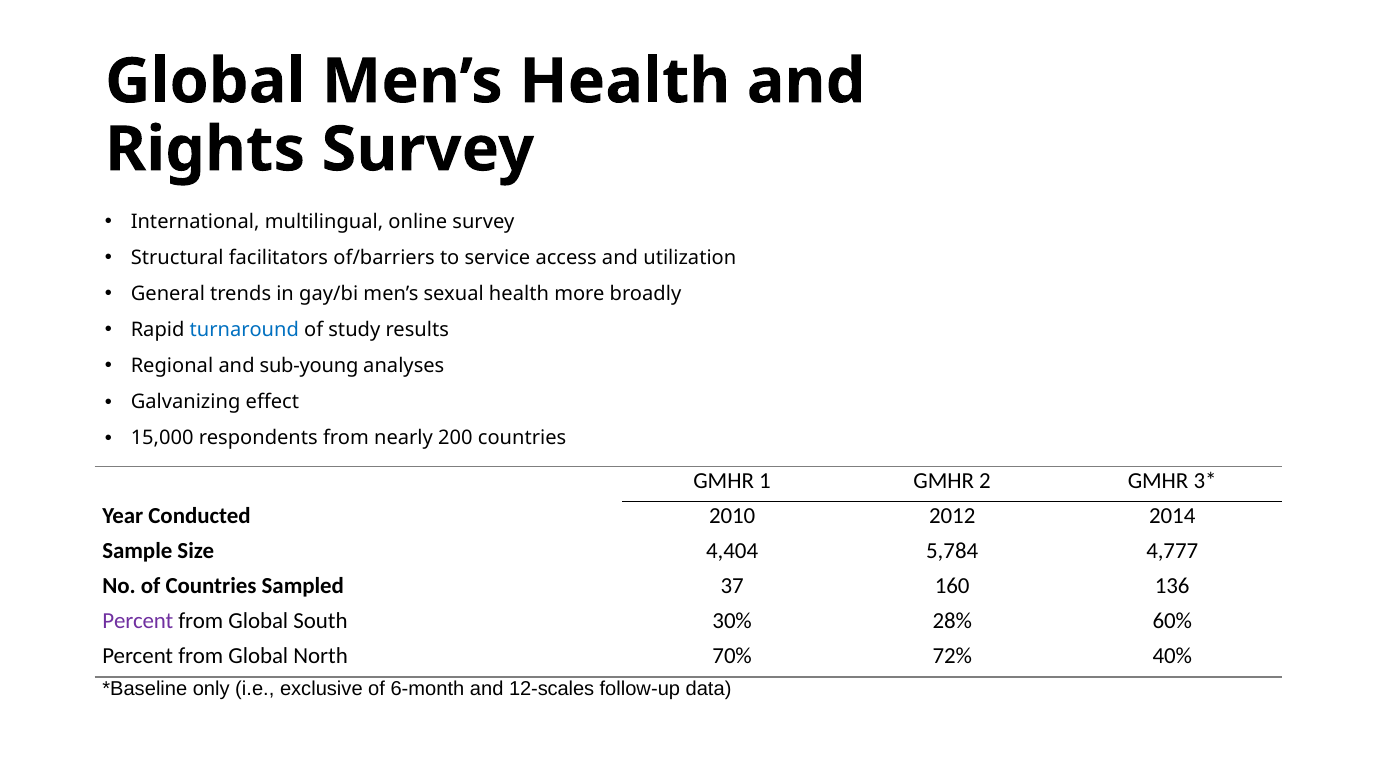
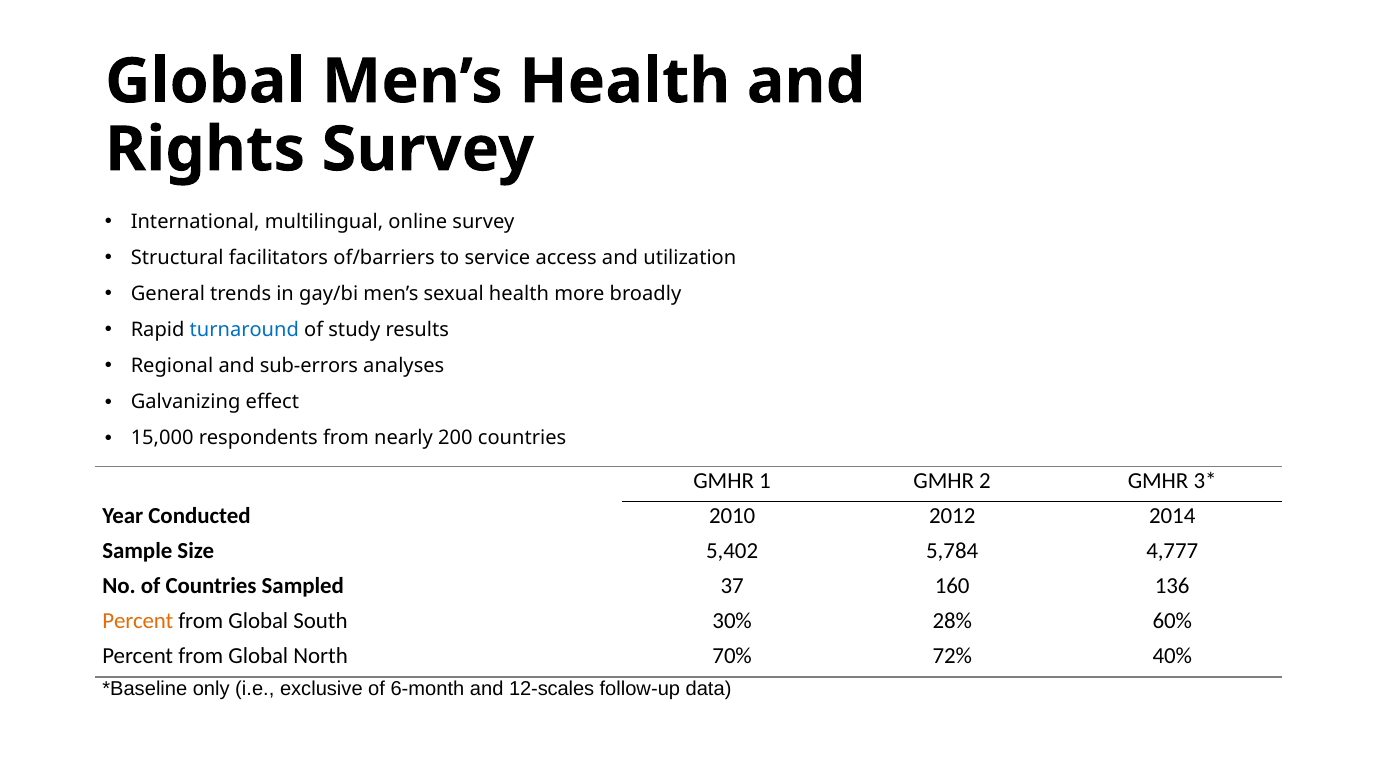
sub-young: sub-young -> sub-errors
4,404: 4,404 -> 5,402
Percent at (138, 622) colour: purple -> orange
